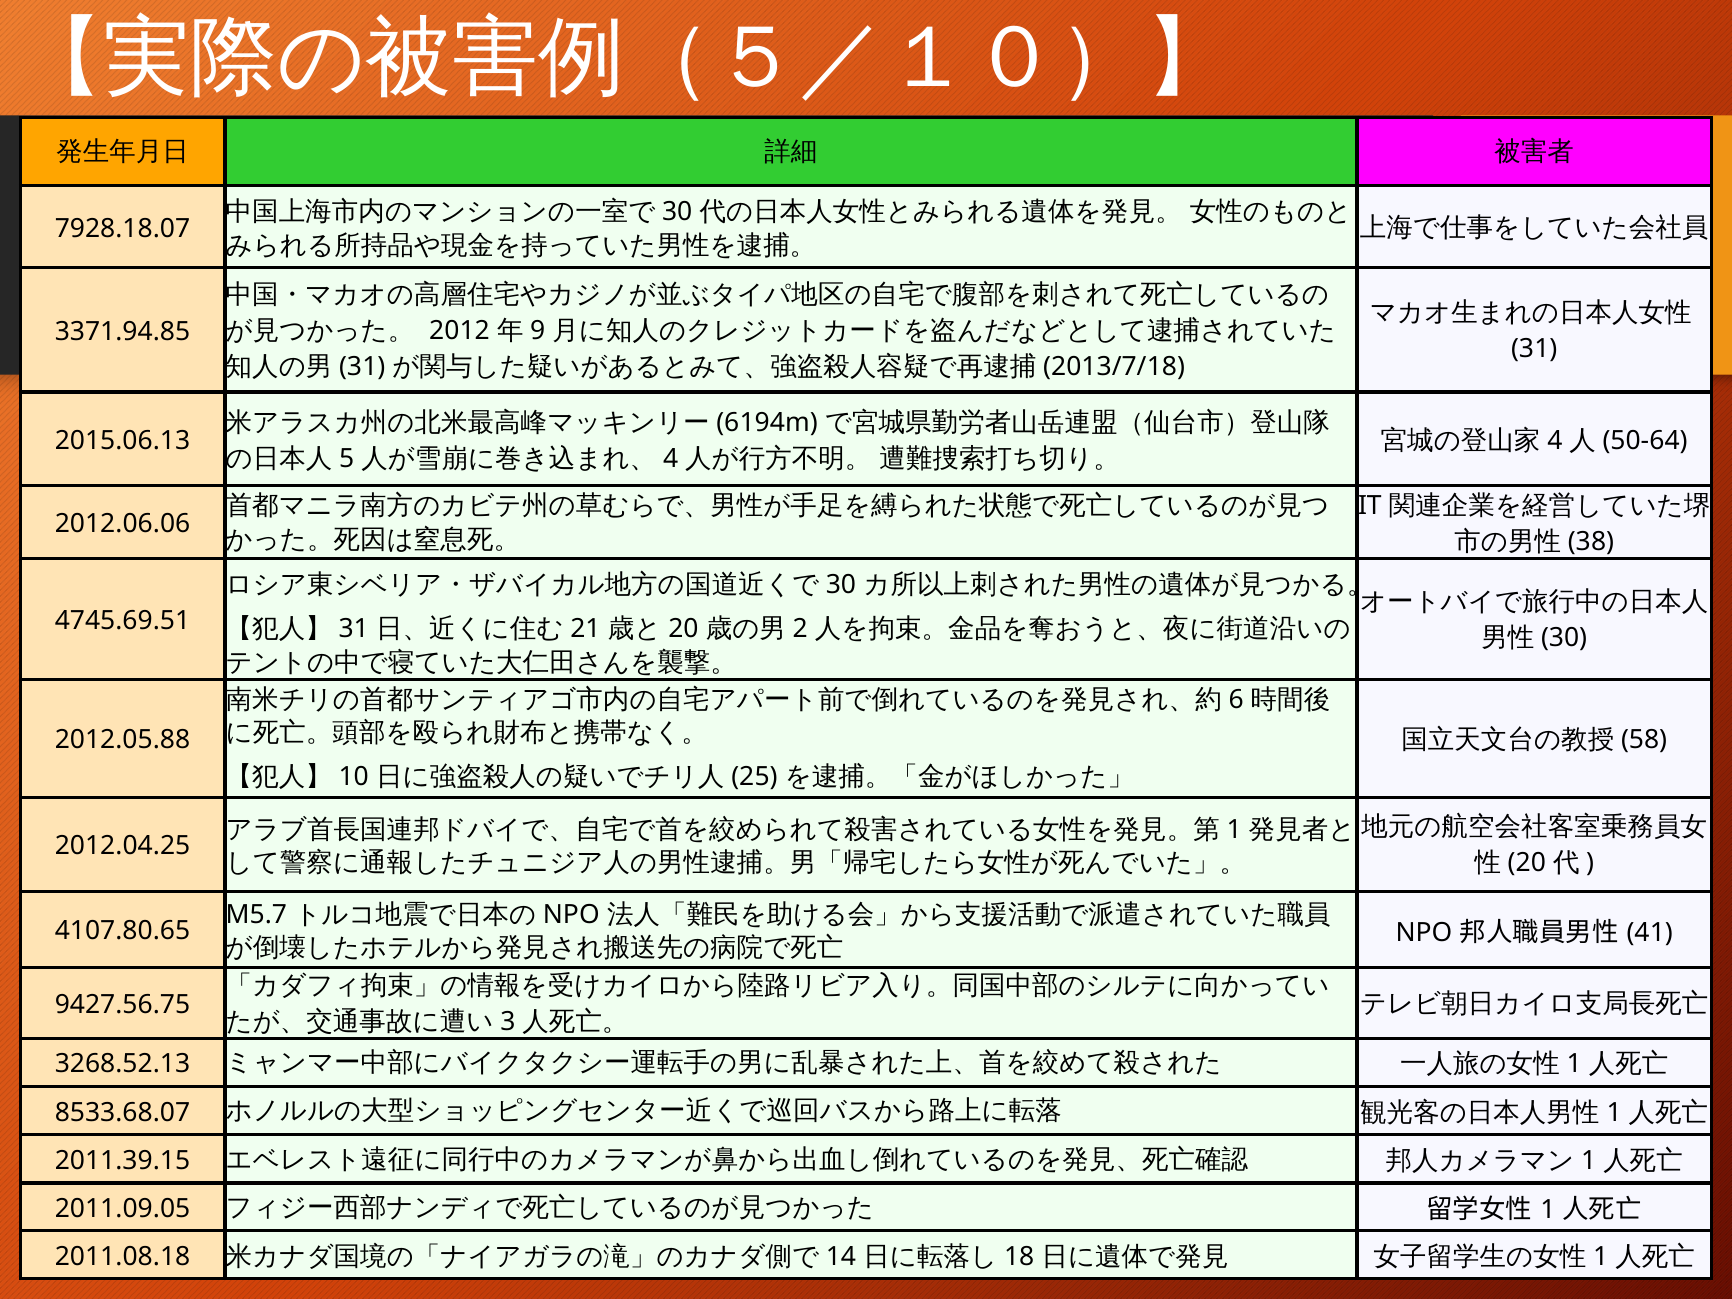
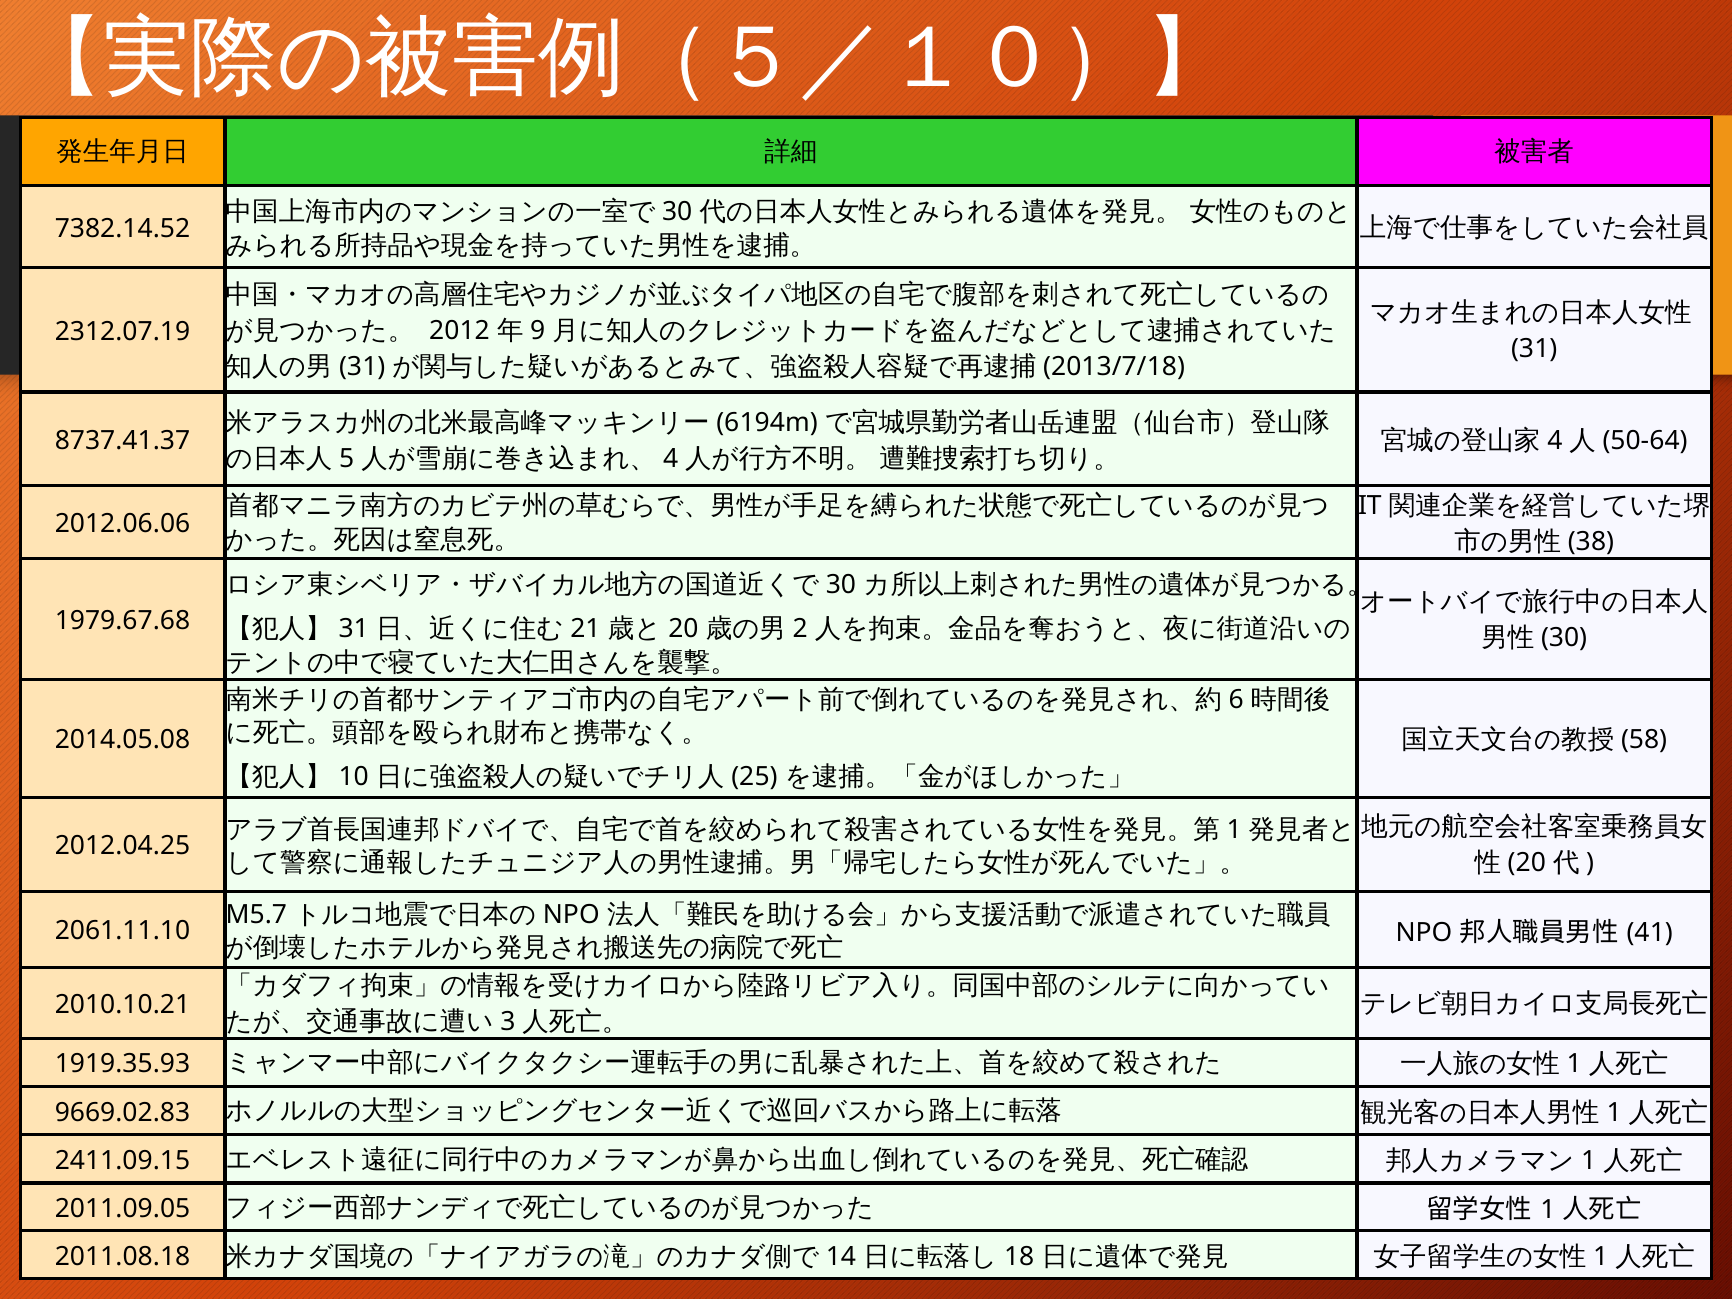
7928.18.07: 7928.18.07 -> 7382.14.52
3371.94.85: 3371.94.85 -> 2312.07.19
2015.06.13: 2015.06.13 -> 8737.41.37
4745.69.51: 4745.69.51 -> 1979.67.68
2012.05.88: 2012.05.88 -> 2014.05.08
4107.80.65: 4107.80.65 -> 2061.11.10
9427.56.75: 9427.56.75 -> 2010.10.21
3268.52.13: 3268.52.13 -> 1919.35.93
8533.68.07: 8533.68.07 -> 9669.02.83
2011.39.15: 2011.39.15 -> 2411.09.15
